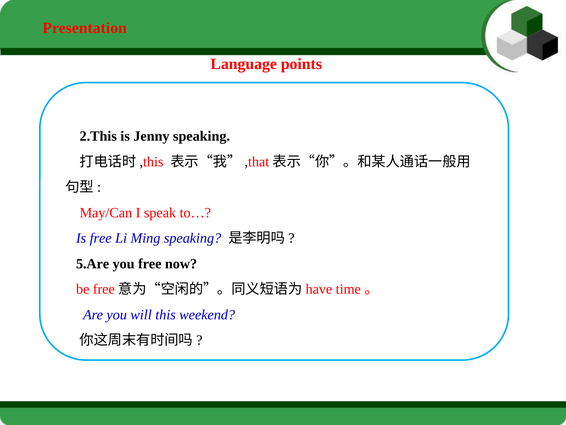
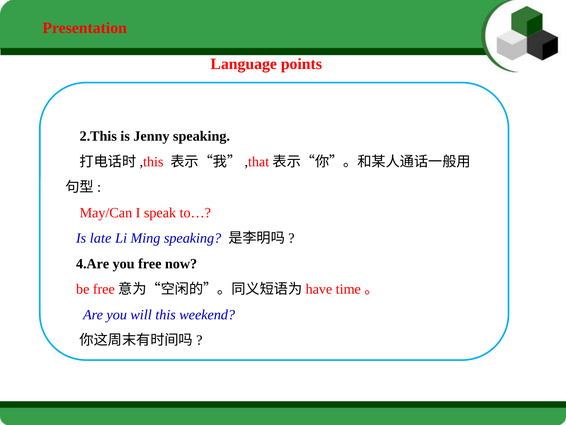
Is free: free -> late
5.Are: 5.Are -> 4.Are
